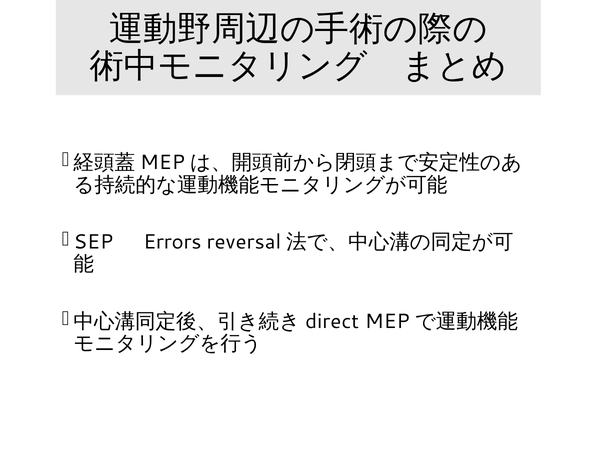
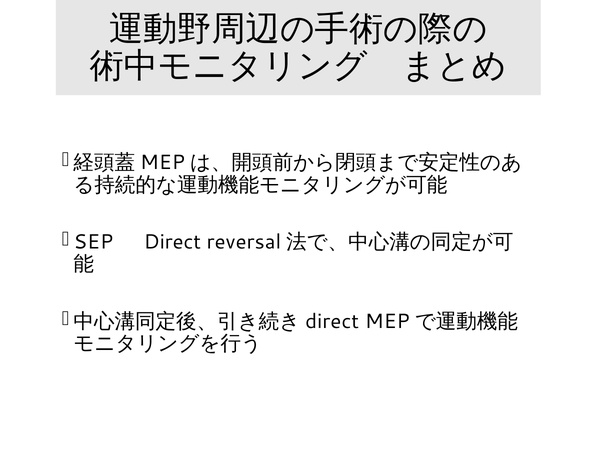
Errors: Errors -> Direct
